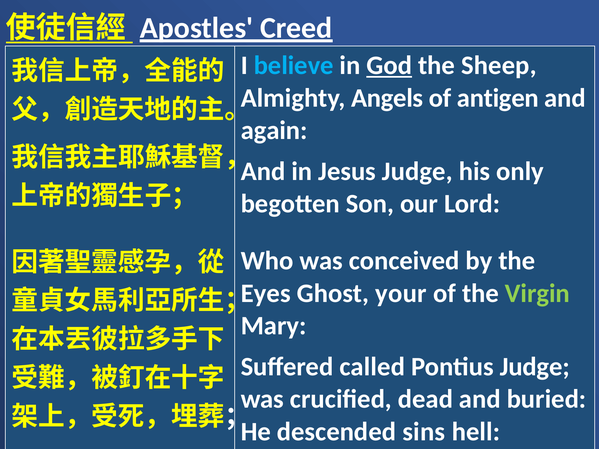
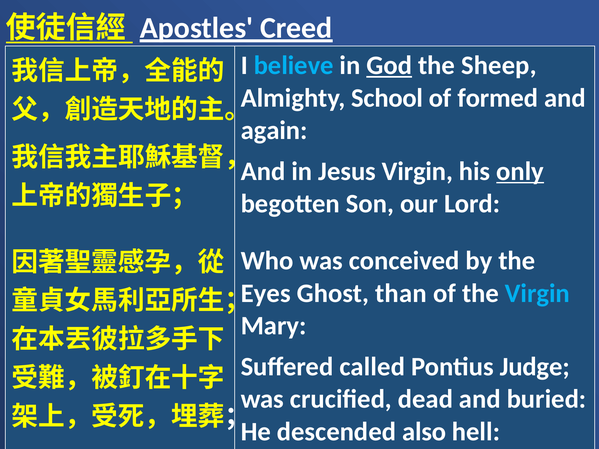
Angels: Angels -> School
antigen: antigen -> formed
Jesus Judge: Judge -> Virgin
only underline: none -> present
your: your -> than
Virgin at (537, 294) colour: light green -> light blue
sins: sins -> also
